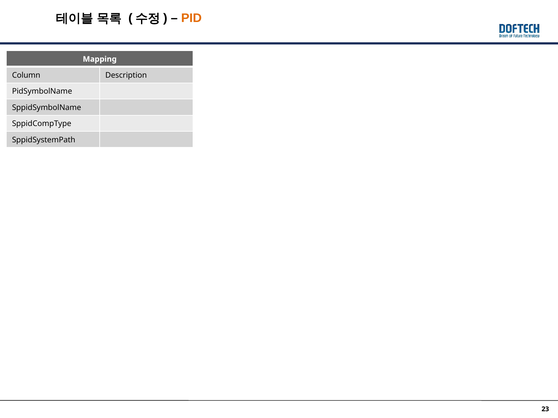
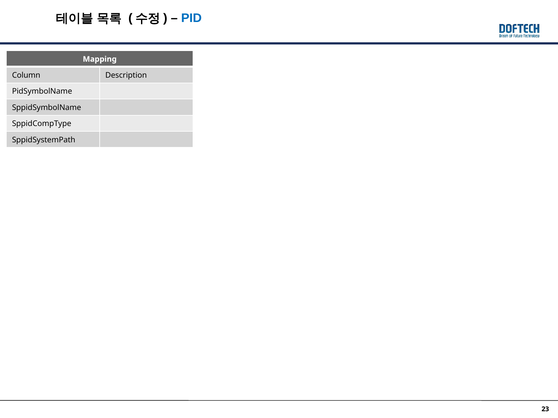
PID colour: orange -> blue
